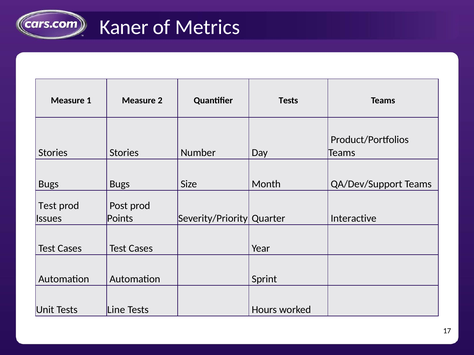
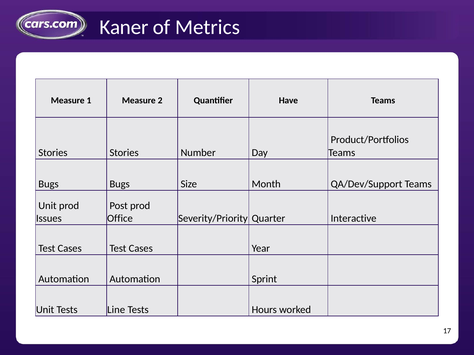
Quantifier Tests: Tests -> Have
Test at (47, 206): Test -> Unit
Points: Points -> Office
